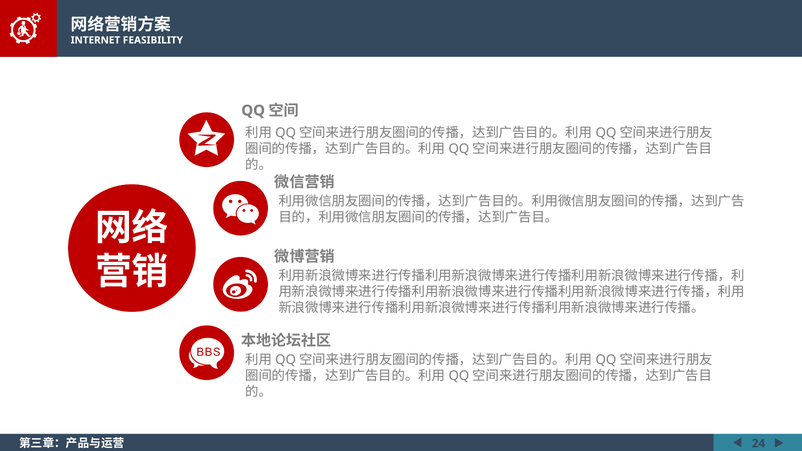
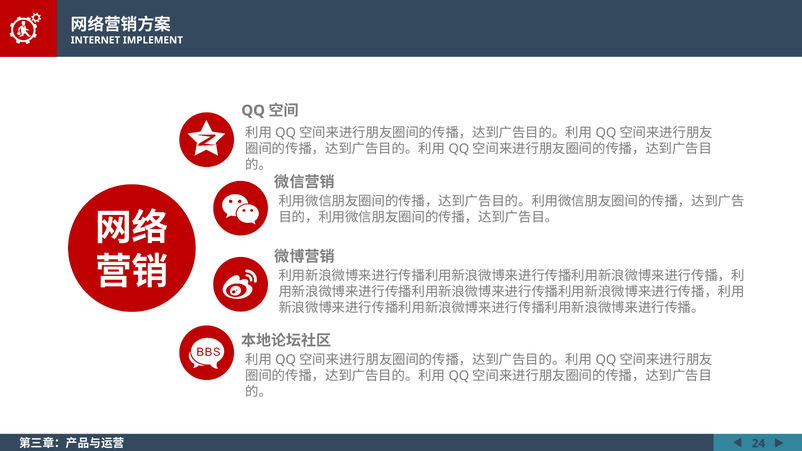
FEASIBILITY: FEASIBILITY -> IMPLEMENT
